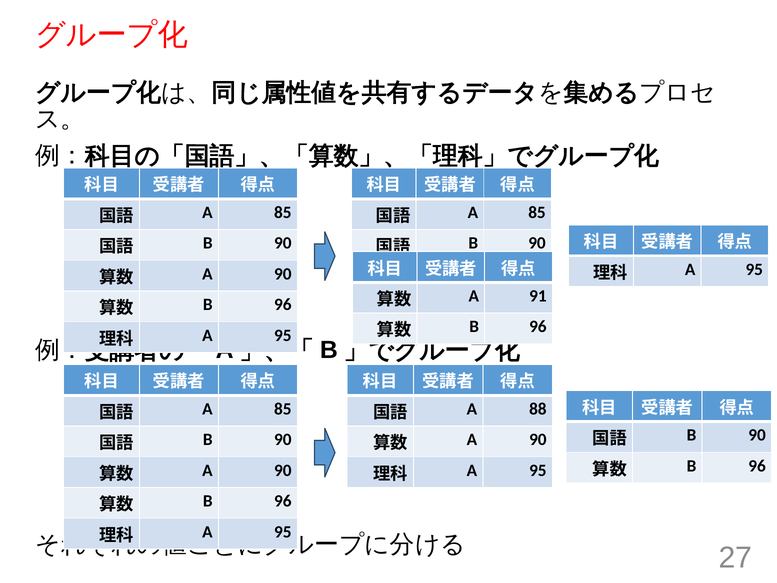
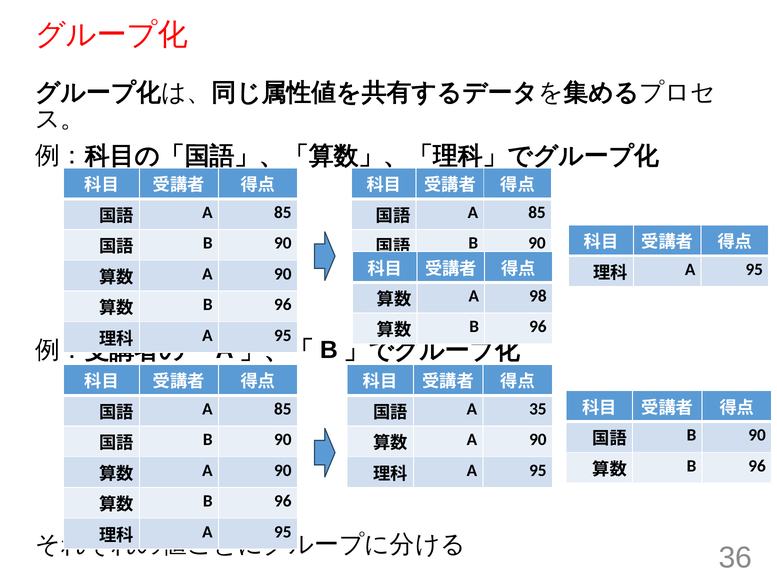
91: 91 -> 98
88: 88 -> 35
27: 27 -> 36
